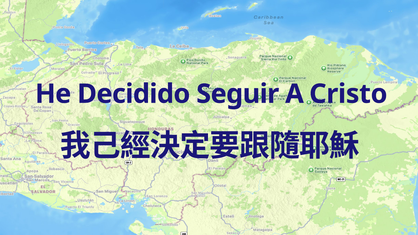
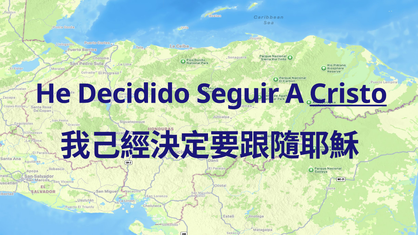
Cristo underline: none -> present
